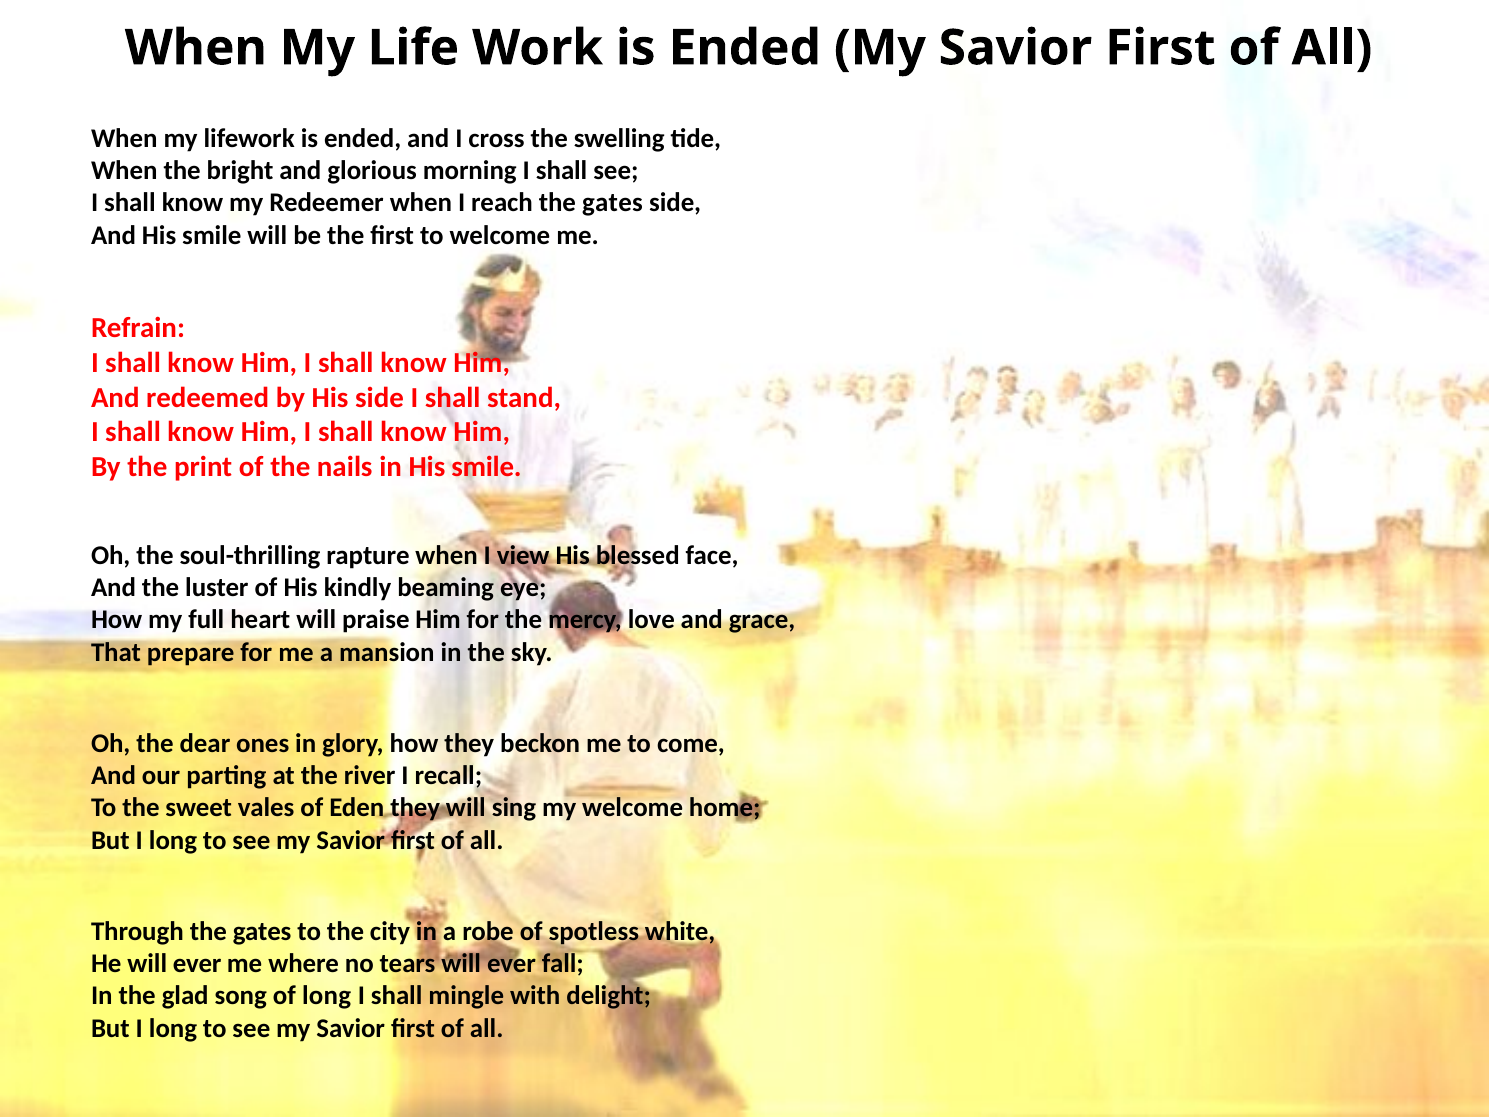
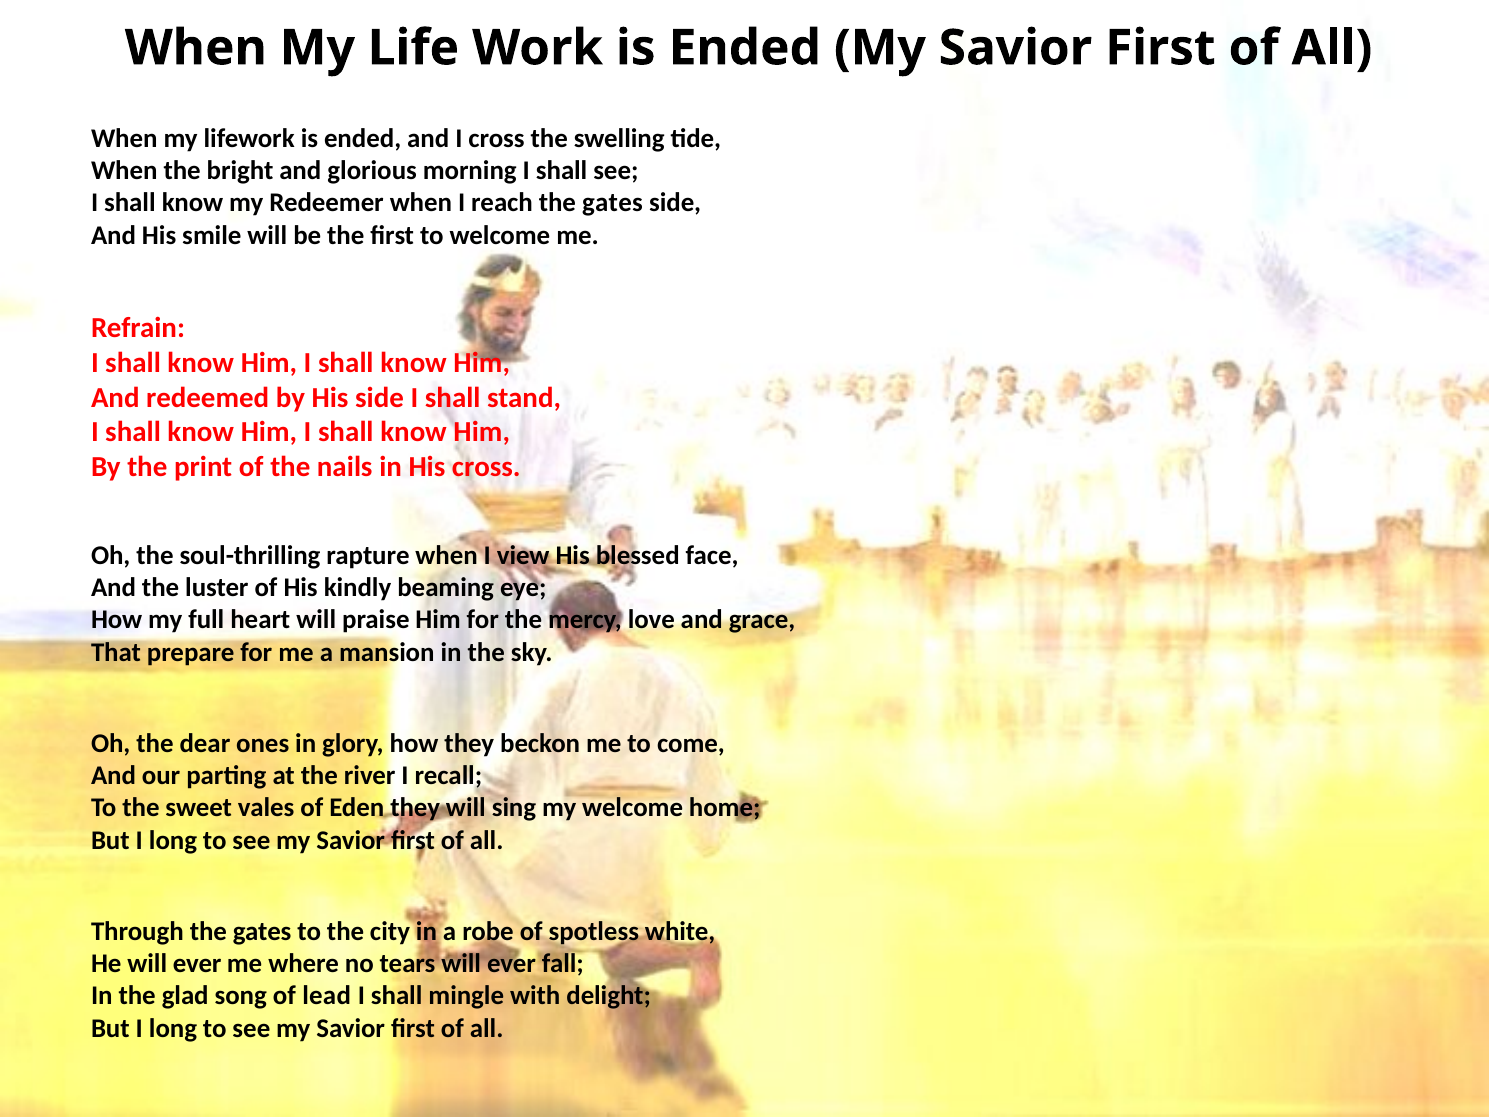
in His smile: smile -> cross
of long: long -> lead
